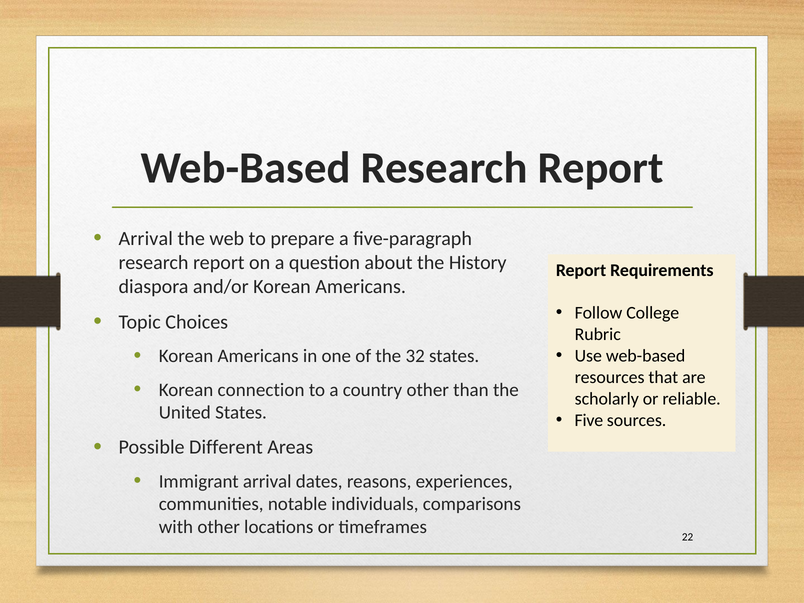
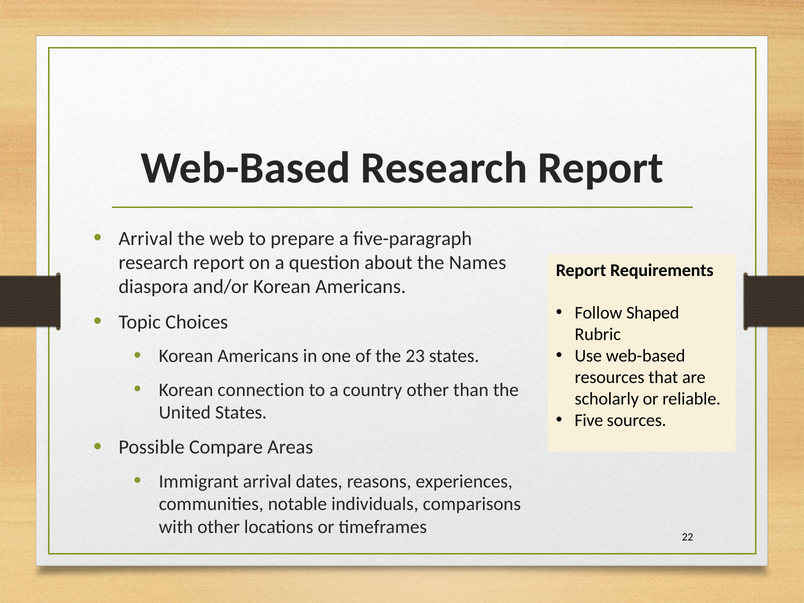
History: History -> Names
College: College -> Shaped
32: 32 -> 23
Different: Different -> Compare
